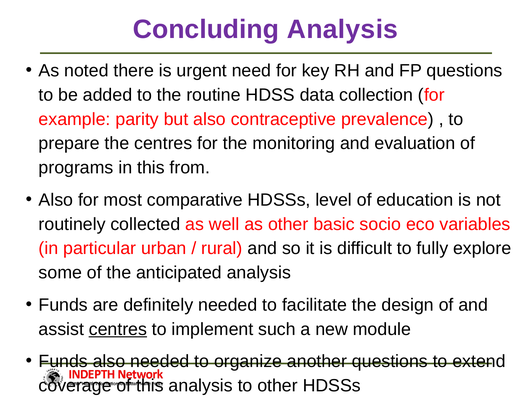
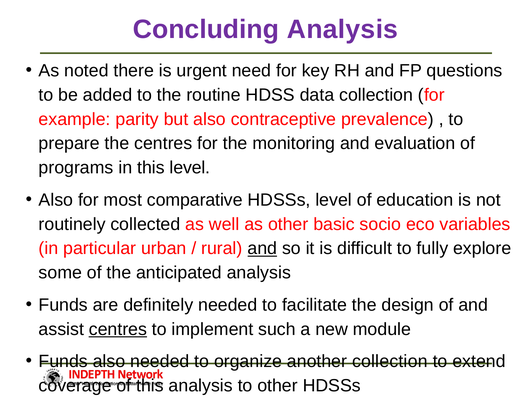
this from: from -> level
and at (262, 248) underline: none -> present
another questions: questions -> collection
